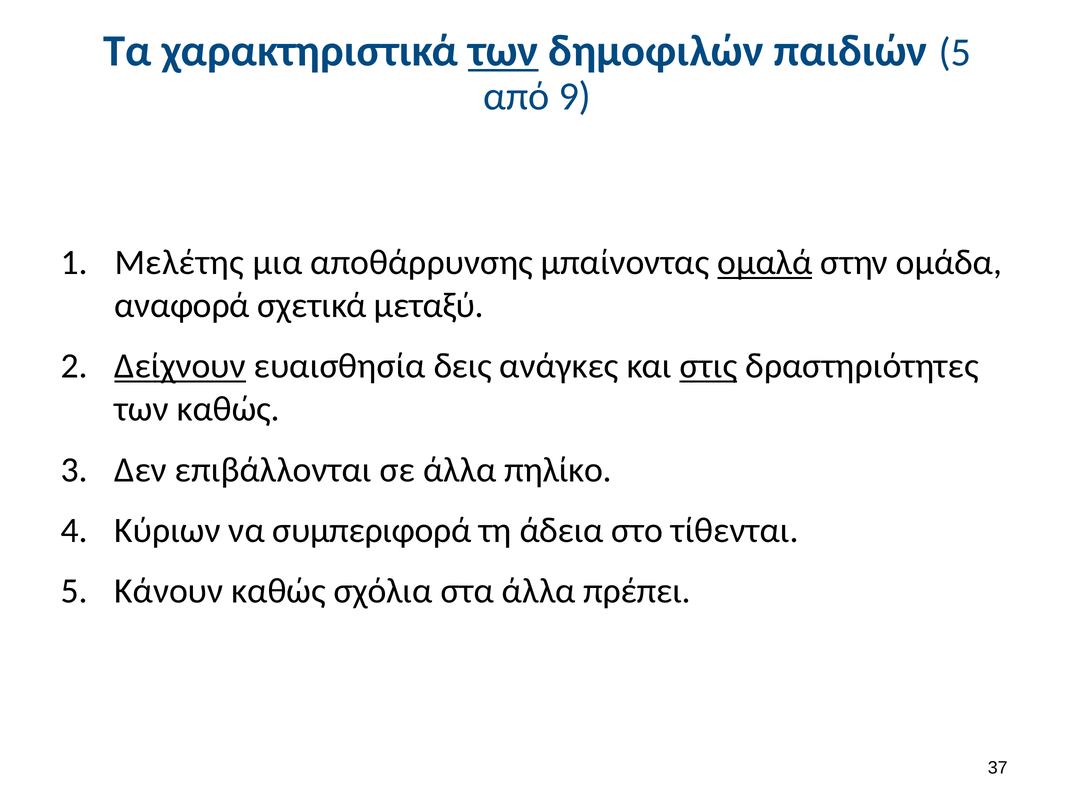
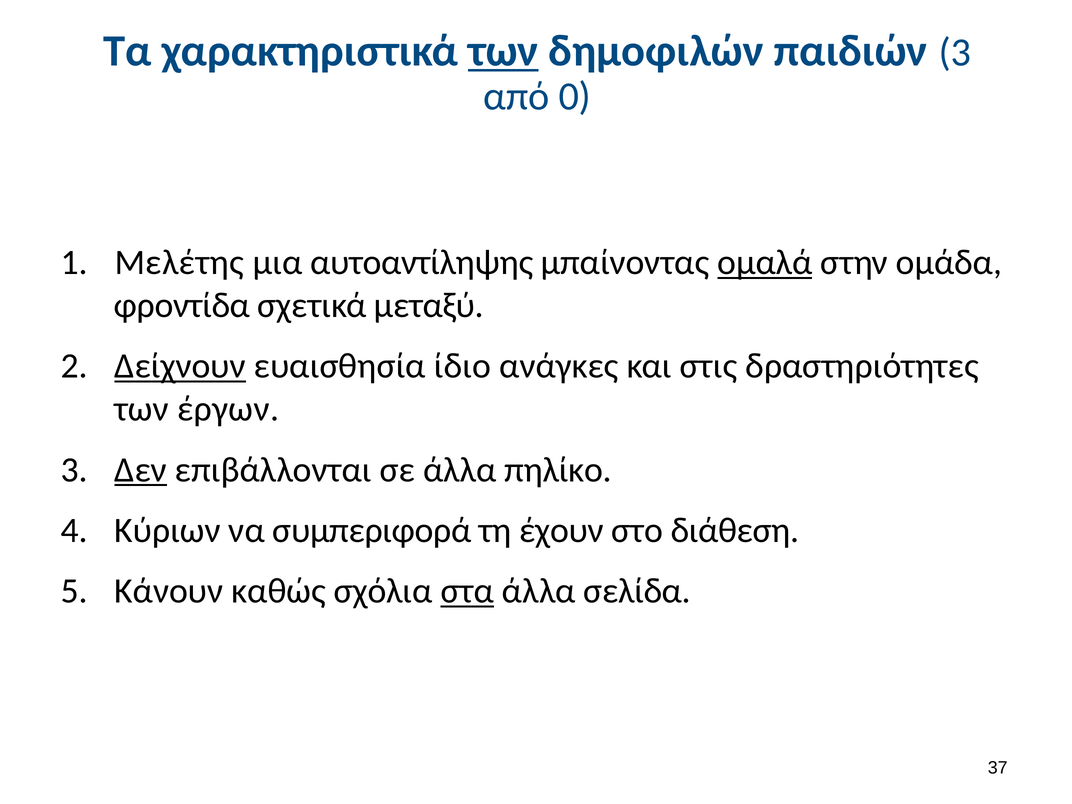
παιδιών 5: 5 -> 3
9: 9 -> 0
αποθάρρυνσης: αποθάρρυνσης -> αυτοαντίληψης
αναφορά: αναφορά -> φροντίδα
δεις: δεις -> ίδιο
στις underline: present -> none
των καθώς: καθώς -> έργων
Δεν underline: none -> present
άδεια: άδεια -> έχουν
τίθενται: τίθενται -> διάθεση
στα underline: none -> present
πρέπει: πρέπει -> σελίδα
